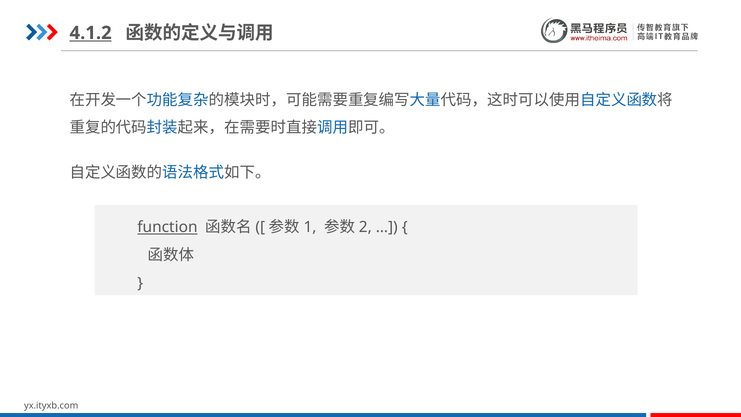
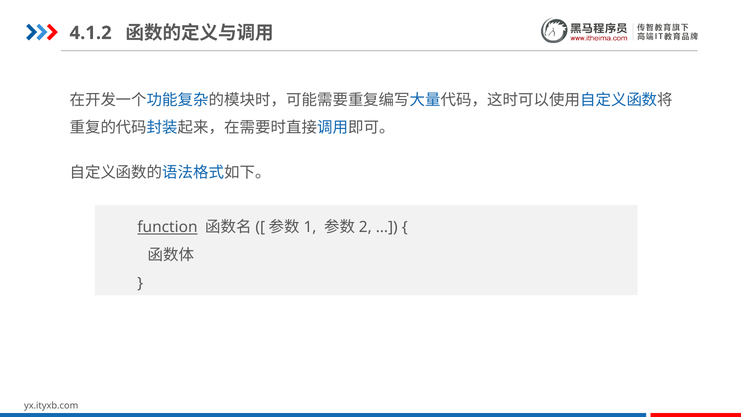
4.1.2 underline: present -> none
